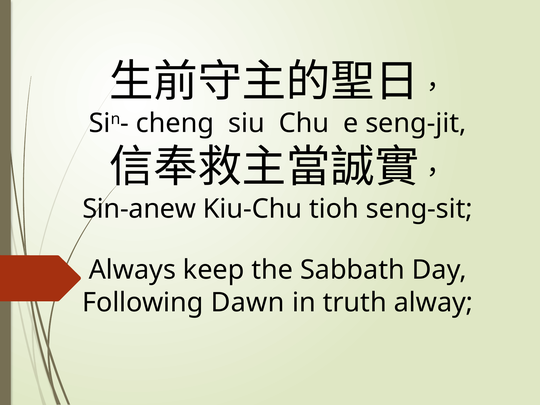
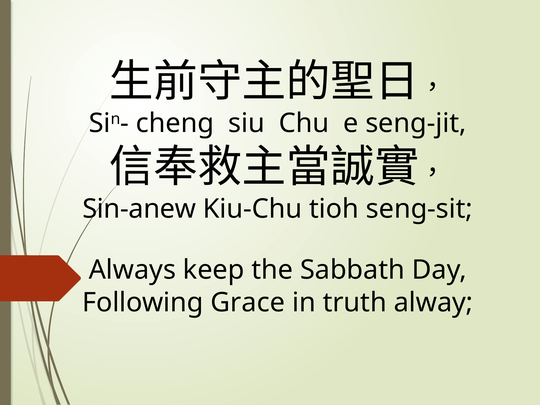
Dawn: Dawn -> Grace
